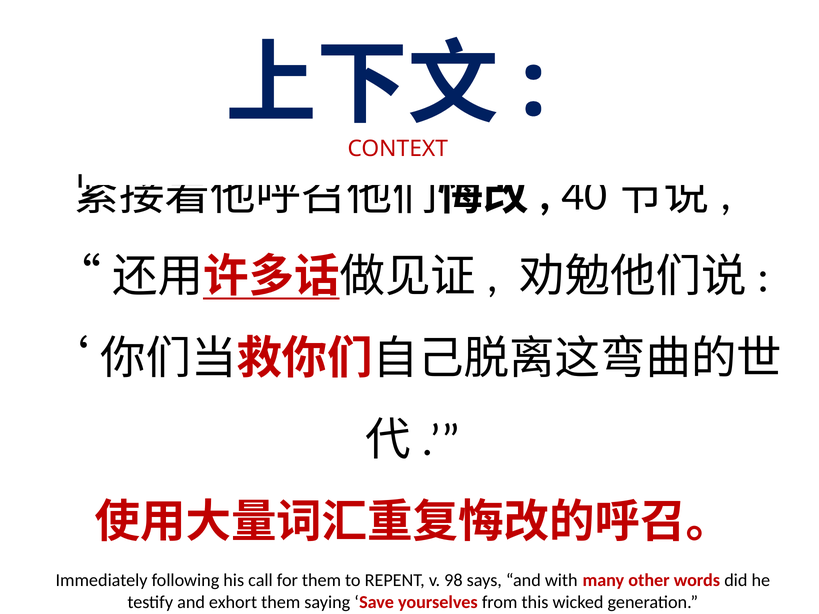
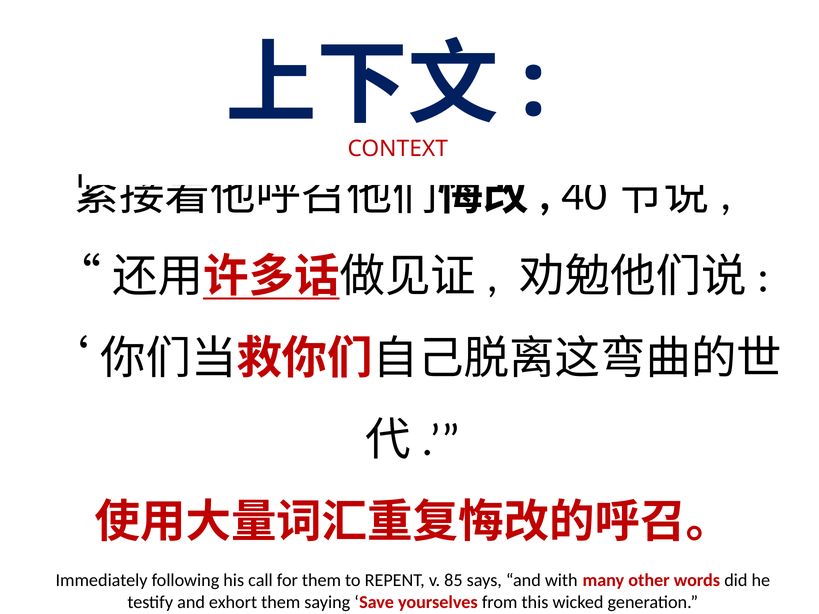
98: 98 -> 85
